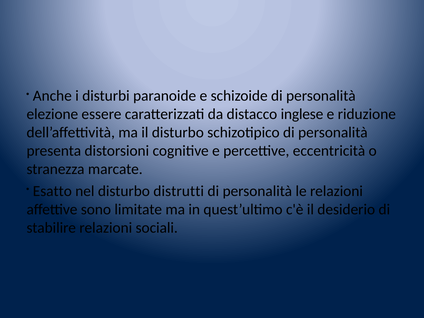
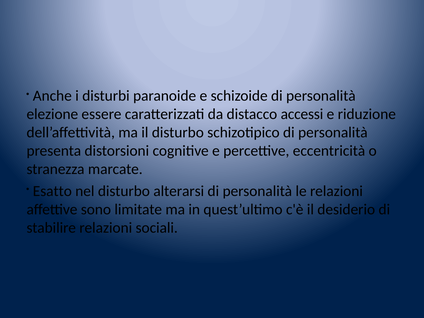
inglese: inglese -> accessi
distrutti: distrutti -> alterarsi
